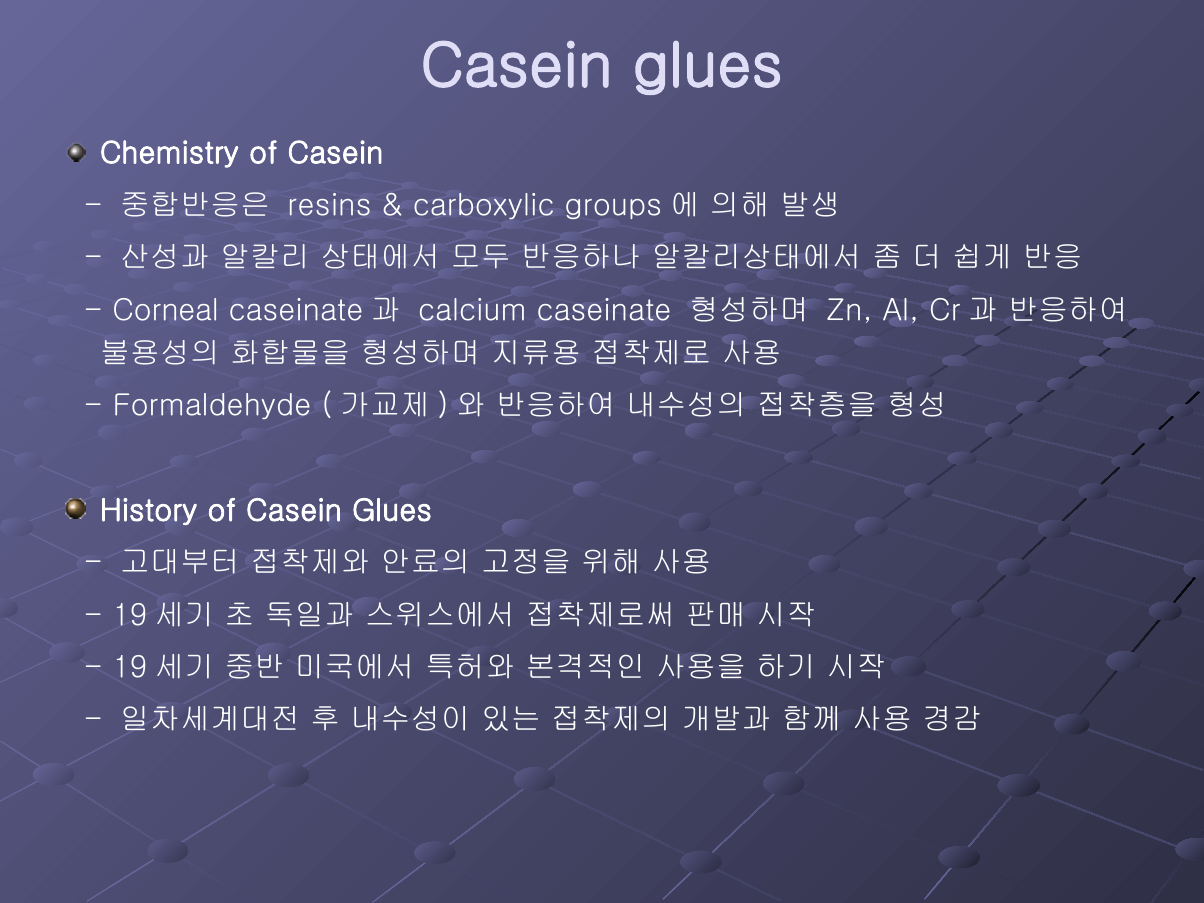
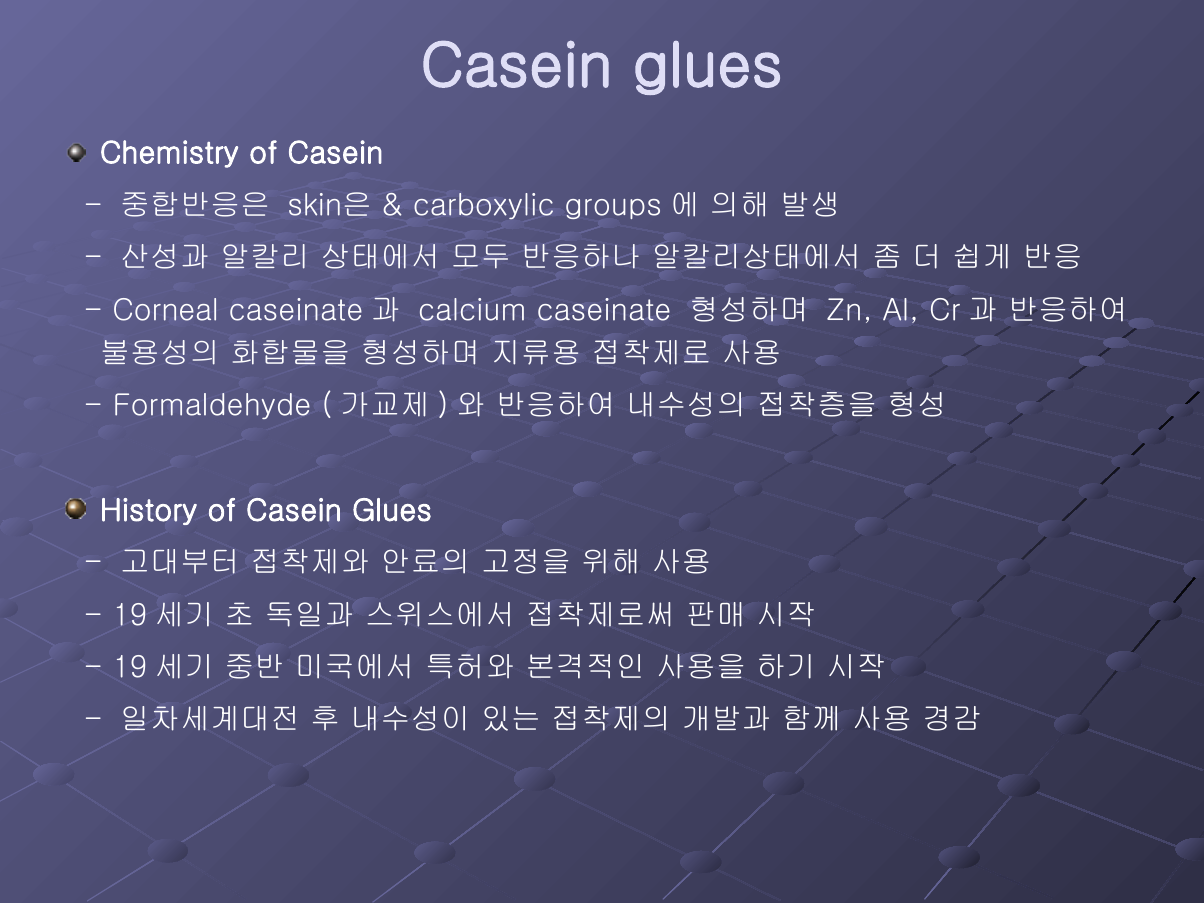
resins: resins -> skin은
